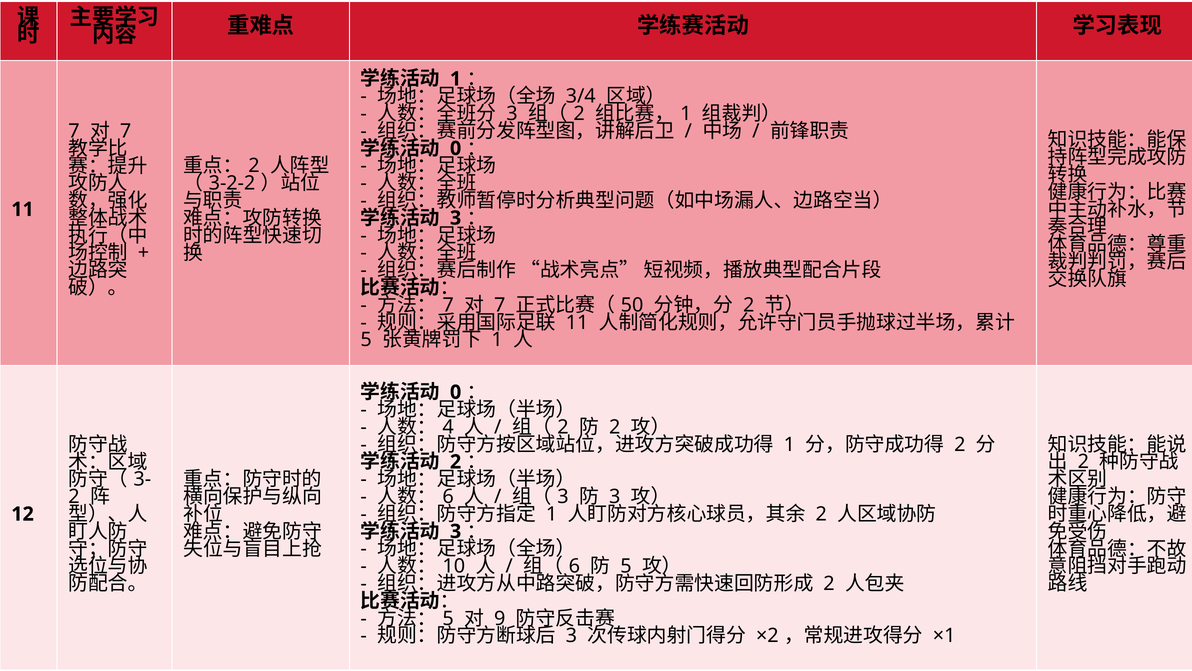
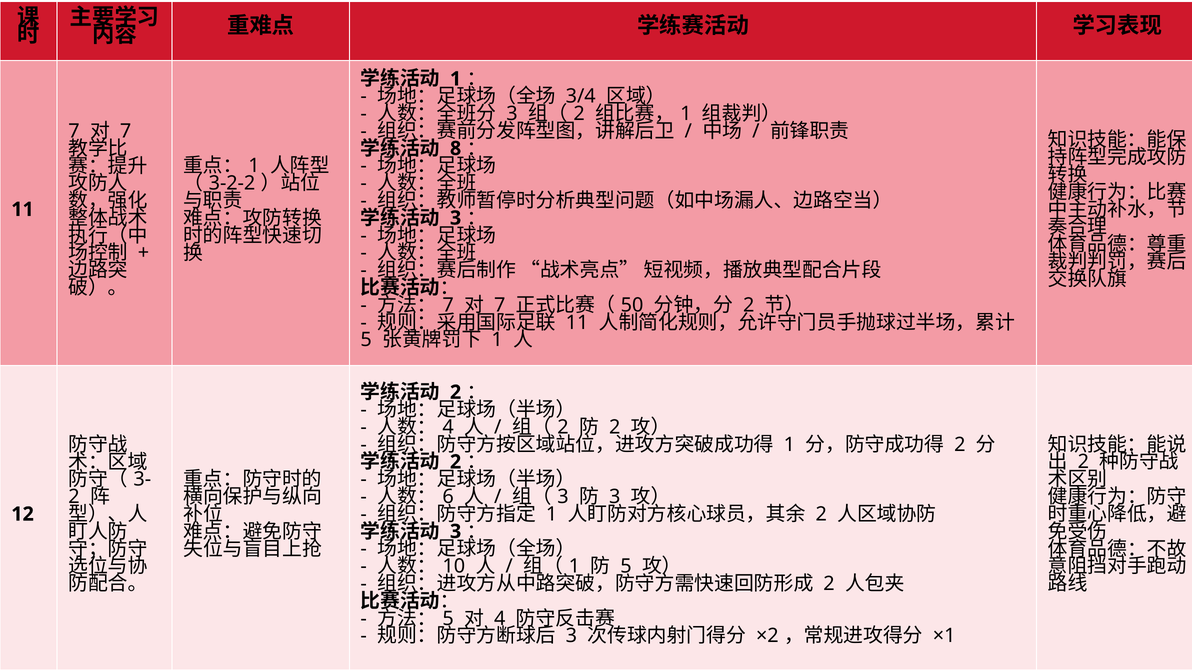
0 at (456, 148): 0 -> 8
2 at (254, 166): 2 -> 1
0 at (456, 392): 0 -> 2
6 at (574, 566): 6 -> 1
9 at (500, 618): 9 -> 4
